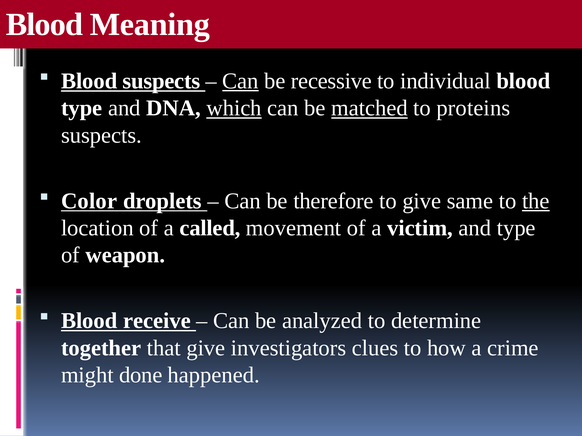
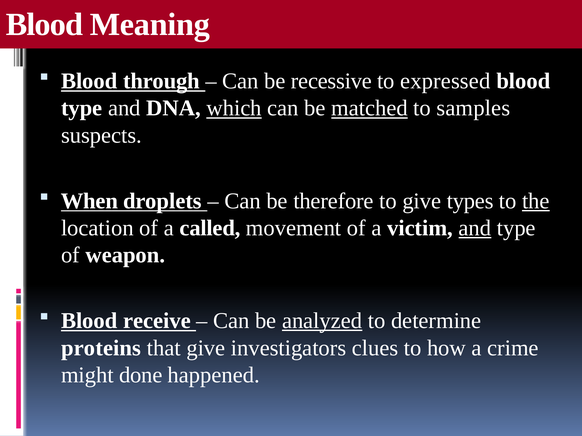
Blood suspects: suspects -> through
Can at (240, 81) underline: present -> none
individual: individual -> expressed
proteins: proteins -> samples
Color: Color -> When
same: same -> types
and at (475, 228) underline: none -> present
analyzed underline: none -> present
together: together -> proteins
